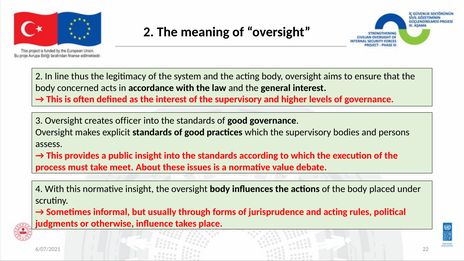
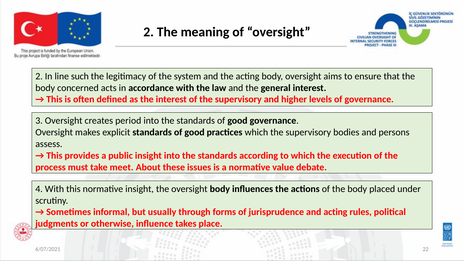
thus: thus -> such
officer: officer -> period
